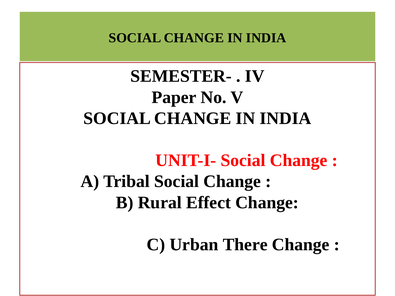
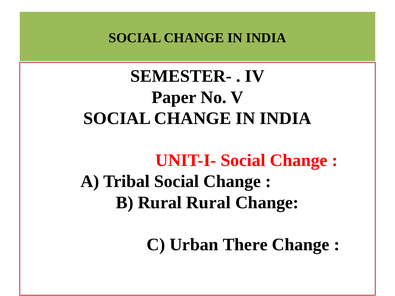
Rural Effect: Effect -> Rural
